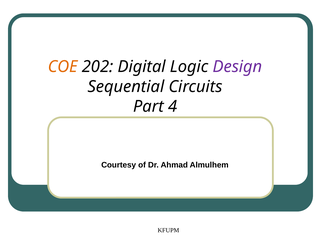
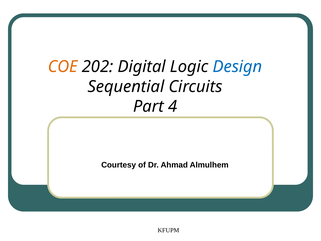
Design colour: purple -> blue
